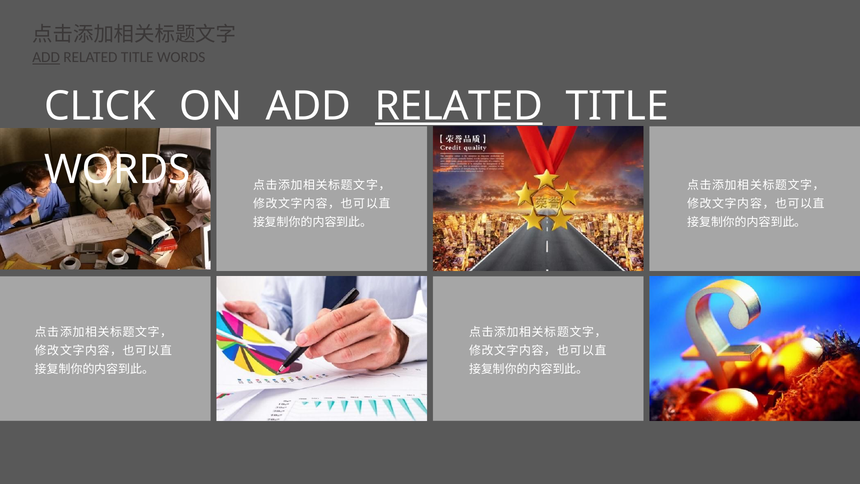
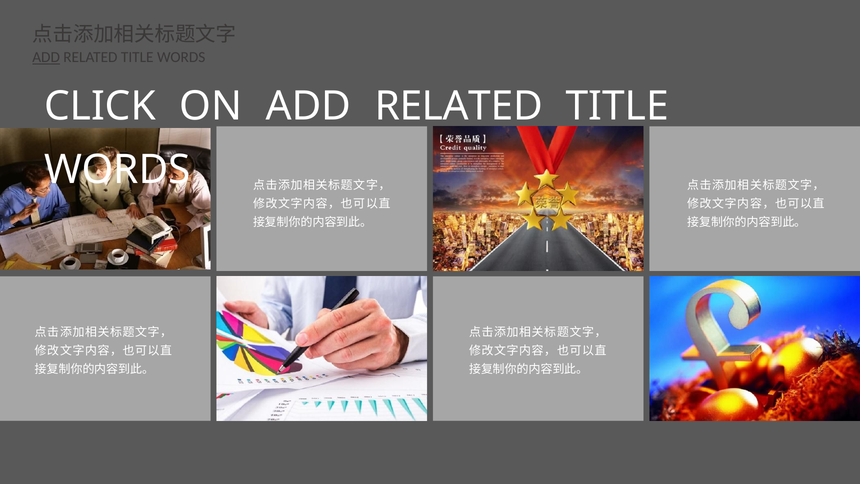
RELATED at (459, 106) underline: present -> none
